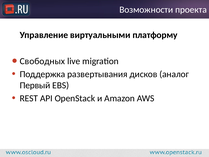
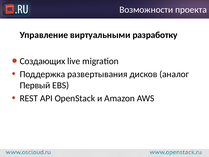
платформу: платформу -> разработку
Свободных: Свободных -> Создающих
